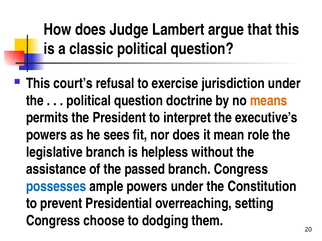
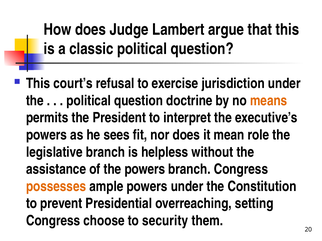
the passed: passed -> powers
possesses colour: blue -> orange
dodging: dodging -> security
